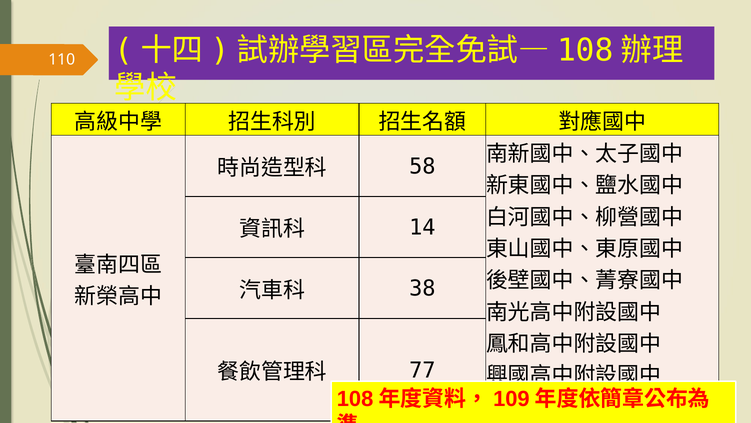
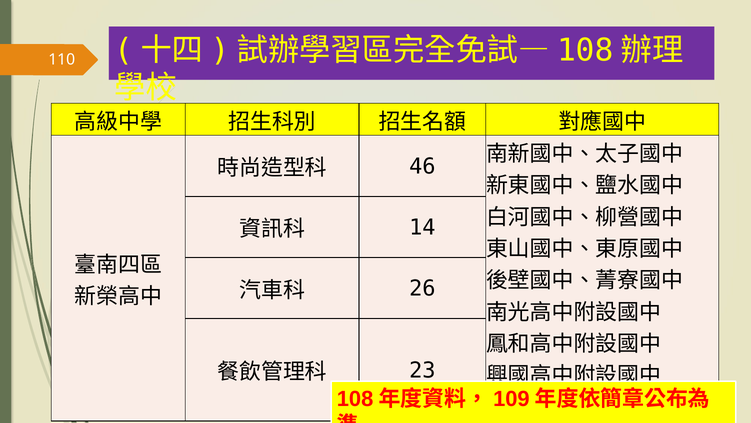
58: 58 -> 46
38: 38 -> 26
77: 77 -> 23
